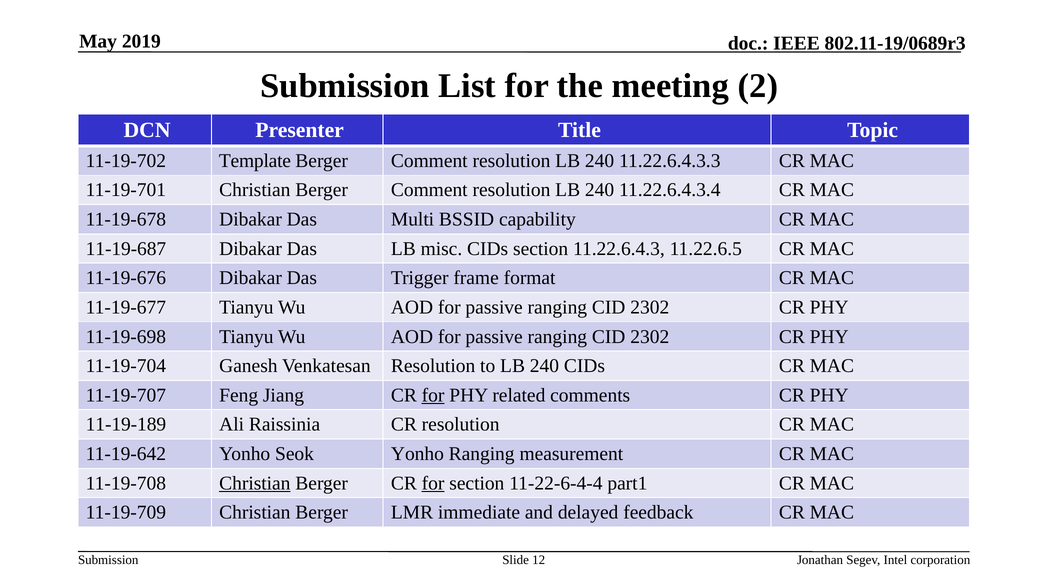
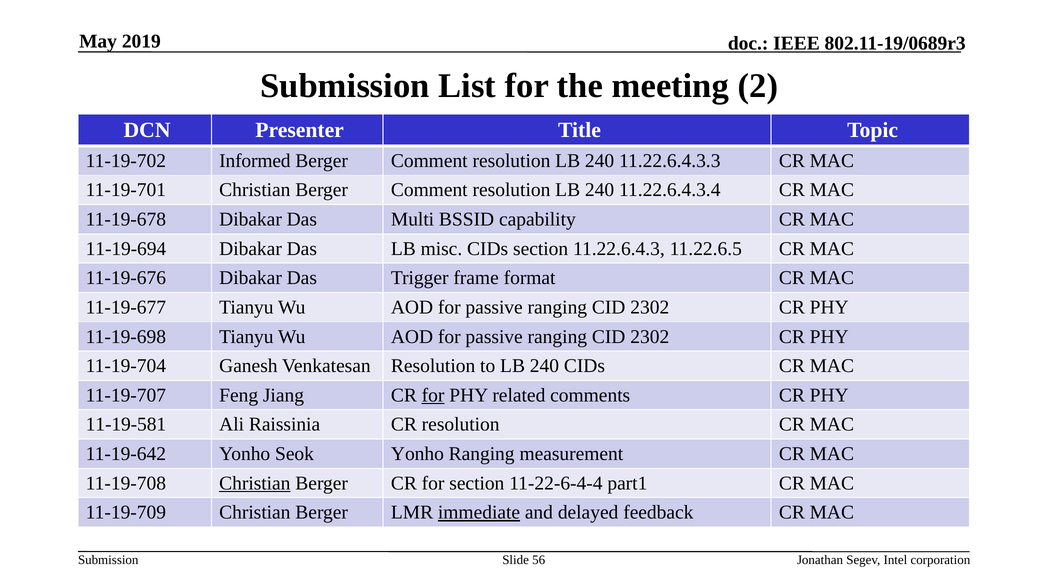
Template: Template -> Informed
11-19-687: 11-19-687 -> 11-19-694
11-19-189: 11-19-189 -> 11-19-581
for at (433, 483) underline: present -> none
immediate underline: none -> present
12: 12 -> 56
